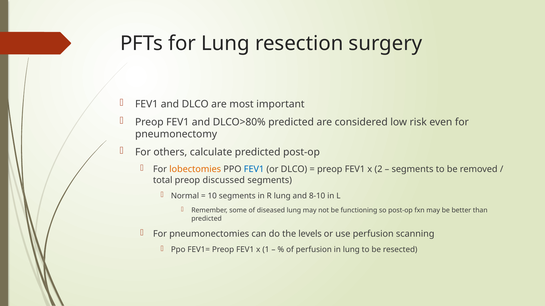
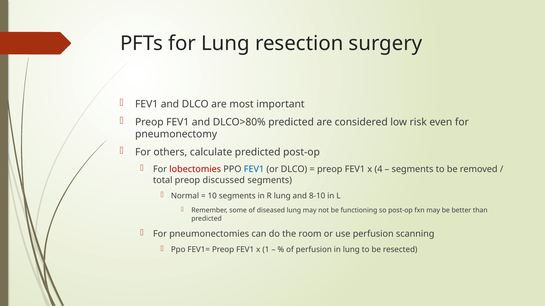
lobectomies colour: orange -> red
2: 2 -> 4
levels: levels -> room
